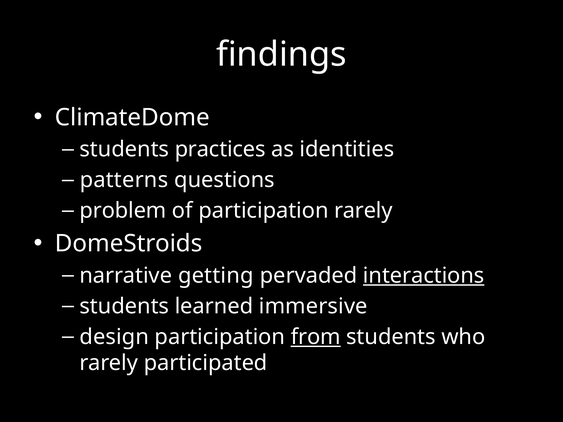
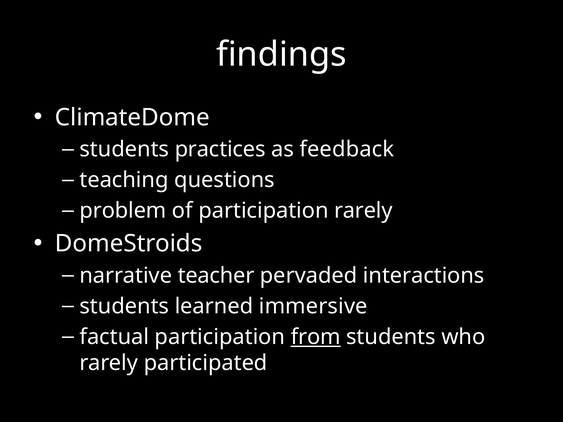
identities: identities -> feedback
patterns: patterns -> teaching
getting: getting -> teacher
interactions underline: present -> none
design: design -> factual
